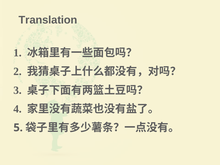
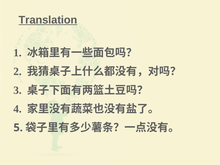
Translation underline: none -> present
